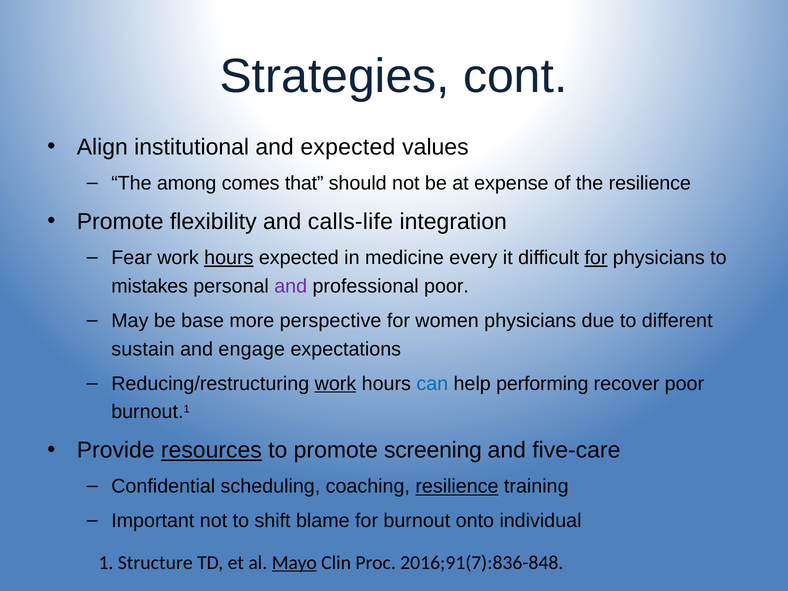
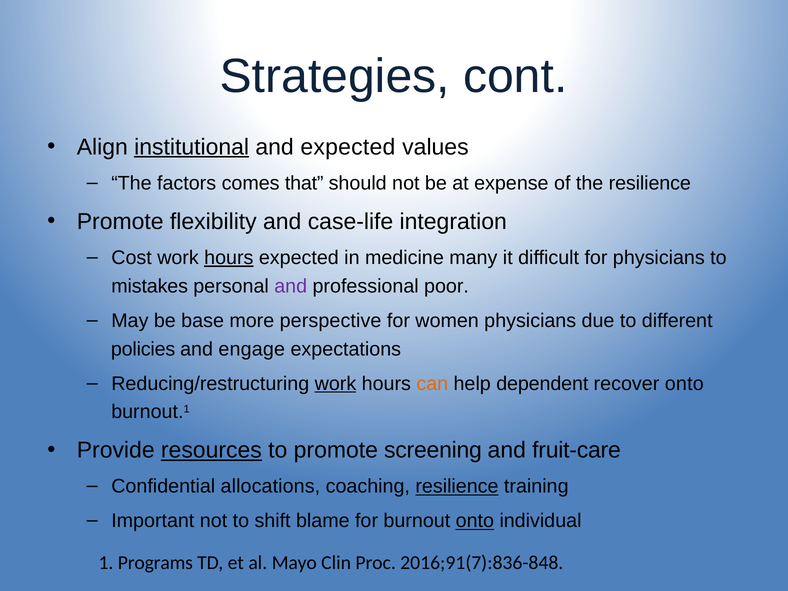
institutional underline: none -> present
among: among -> factors
calls-life: calls-life -> case-life
Fear: Fear -> Cost
every: every -> many
for at (596, 258) underline: present -> none
sustain: sustain -> policies
can colour: blue -> orange
performing: performing -> dependent
recover poor: poor -> onto
five-care: five-care -> fruit-care
scheduling: scheduling -> allocations
onto at (475, 521) underline: none -> present
Structure: Structure -> Programs
Mayo underline: present -> none
